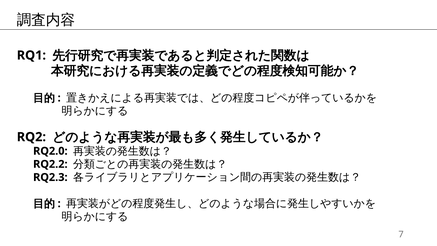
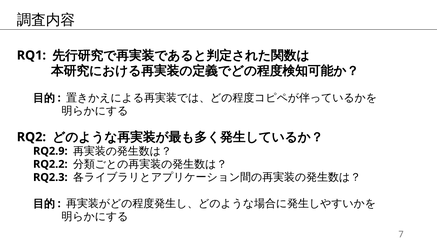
RQ2.0: RQ2.0 -> RQ2.9
